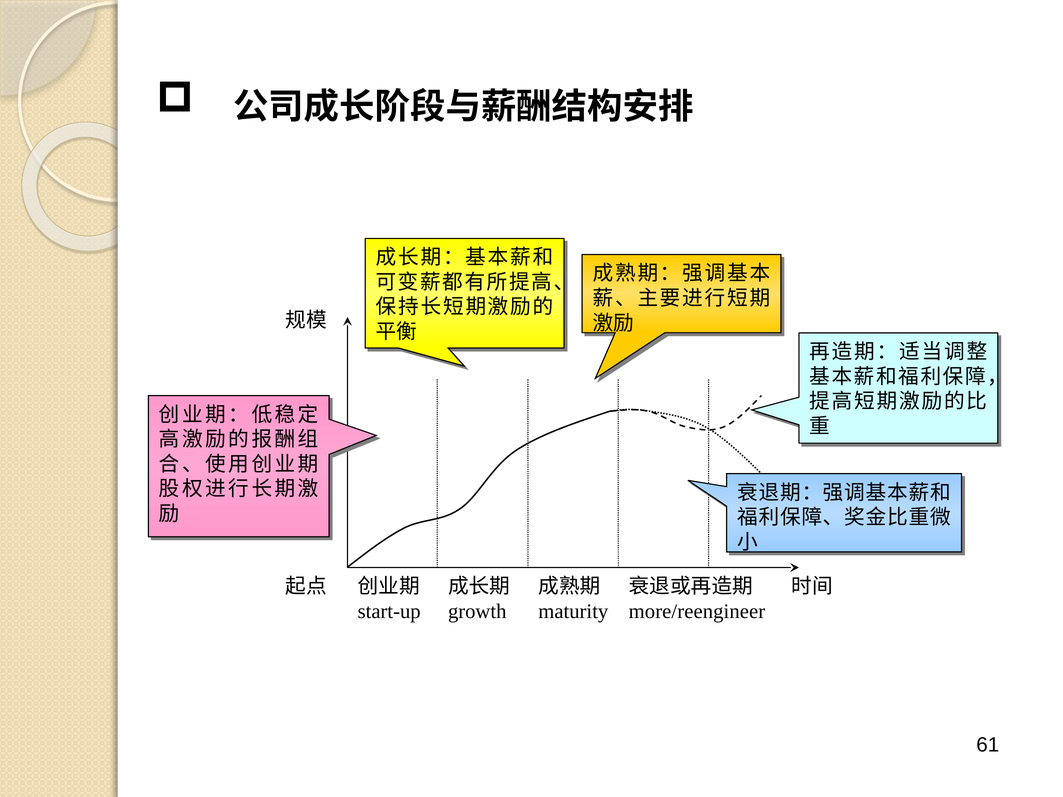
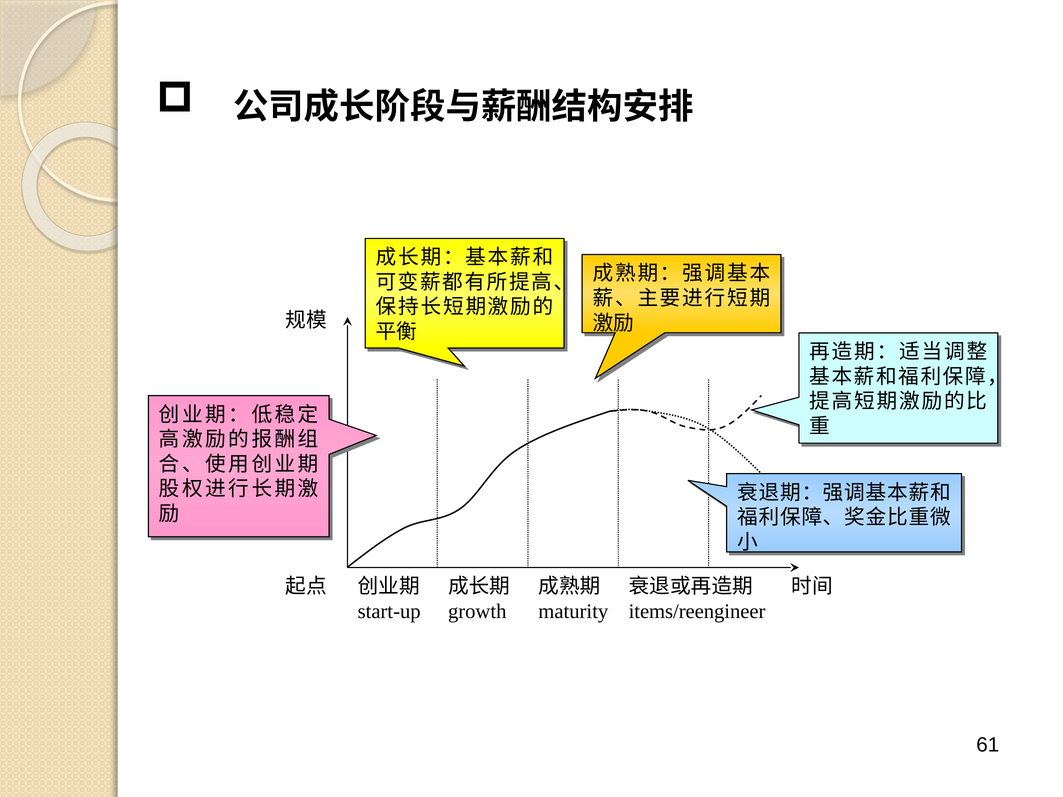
more/reengineer: more/reengineer -> items/reengineer
